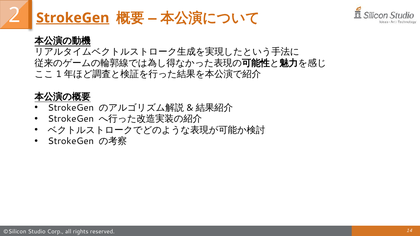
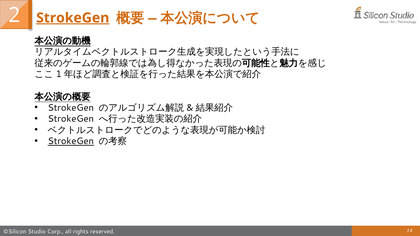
StrokeGen at (71, 141) underline: none -> present
